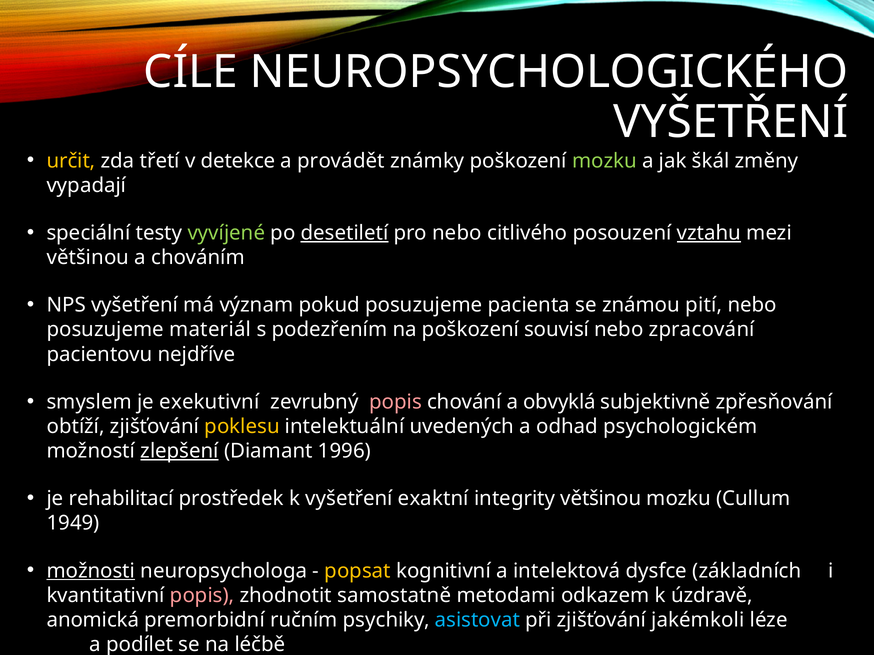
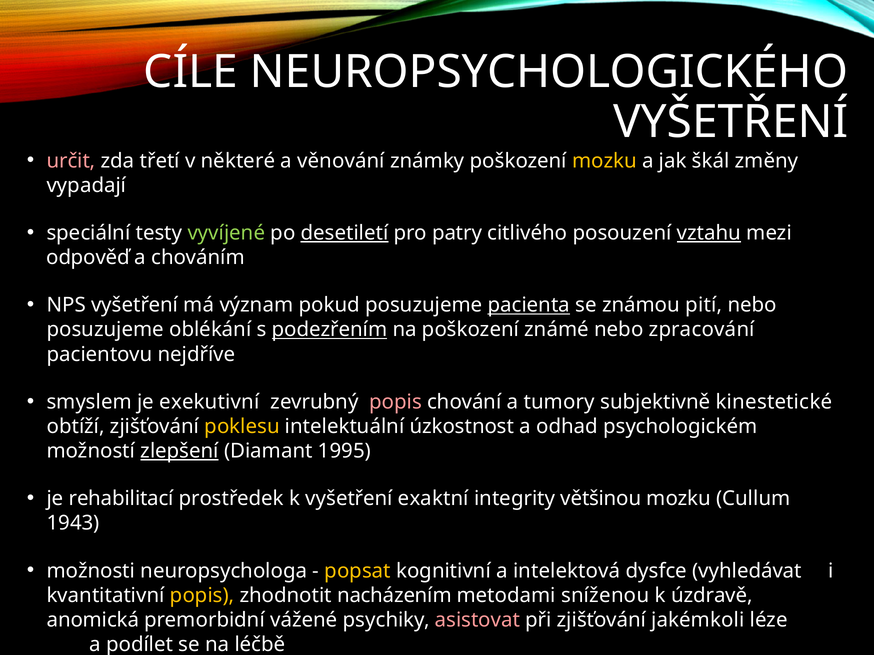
určit colour: yellow -> pink
detekce: detekce -> některé
provádět: provádět -> věnování
mozku at (604, 161) colour: light green -> yellow
pro nebo: nebo -> patry
většinou at (88, 258): většinou -> odpověď
pacienta underline: none -> present
materiál: materiál -> oblékání
podezřením underline: none -> present
souvisí: souvisí -> známé
obvyklá: obvyklá -> tumory
zpřesňování: zpřesňování -> kinestetické
uvedených: uvedených -> úzkostnost
1996: 1996 -> 1995
1949: 1949 -> 1943
možnosti underline: present -> none
základních: základních -> vyhledávat
popis at (202, 596) colour: pink -> yellow
samostatně: samostatně -> nacházením
odkazem: odkazem -> sníženou
ručním: ručním -> vážené
asistovat colour: light blue -> pink
